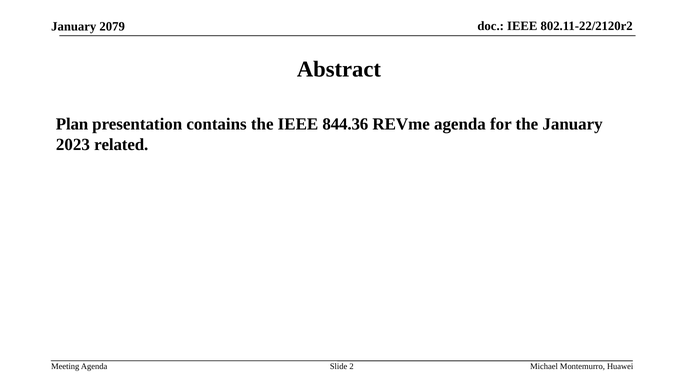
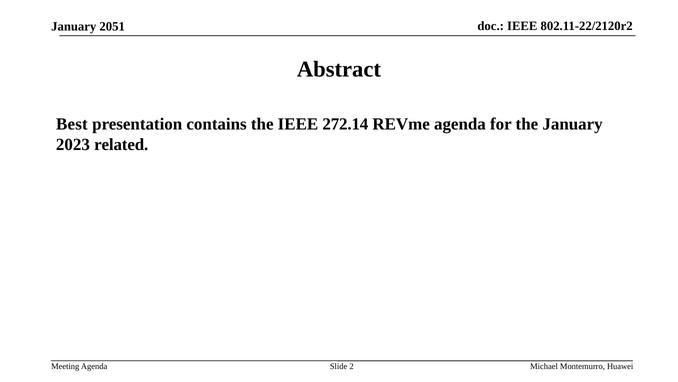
2079: 2079 -> 2051
Plan: Plan -> Best
844.36: 844.36 -> 272.14
